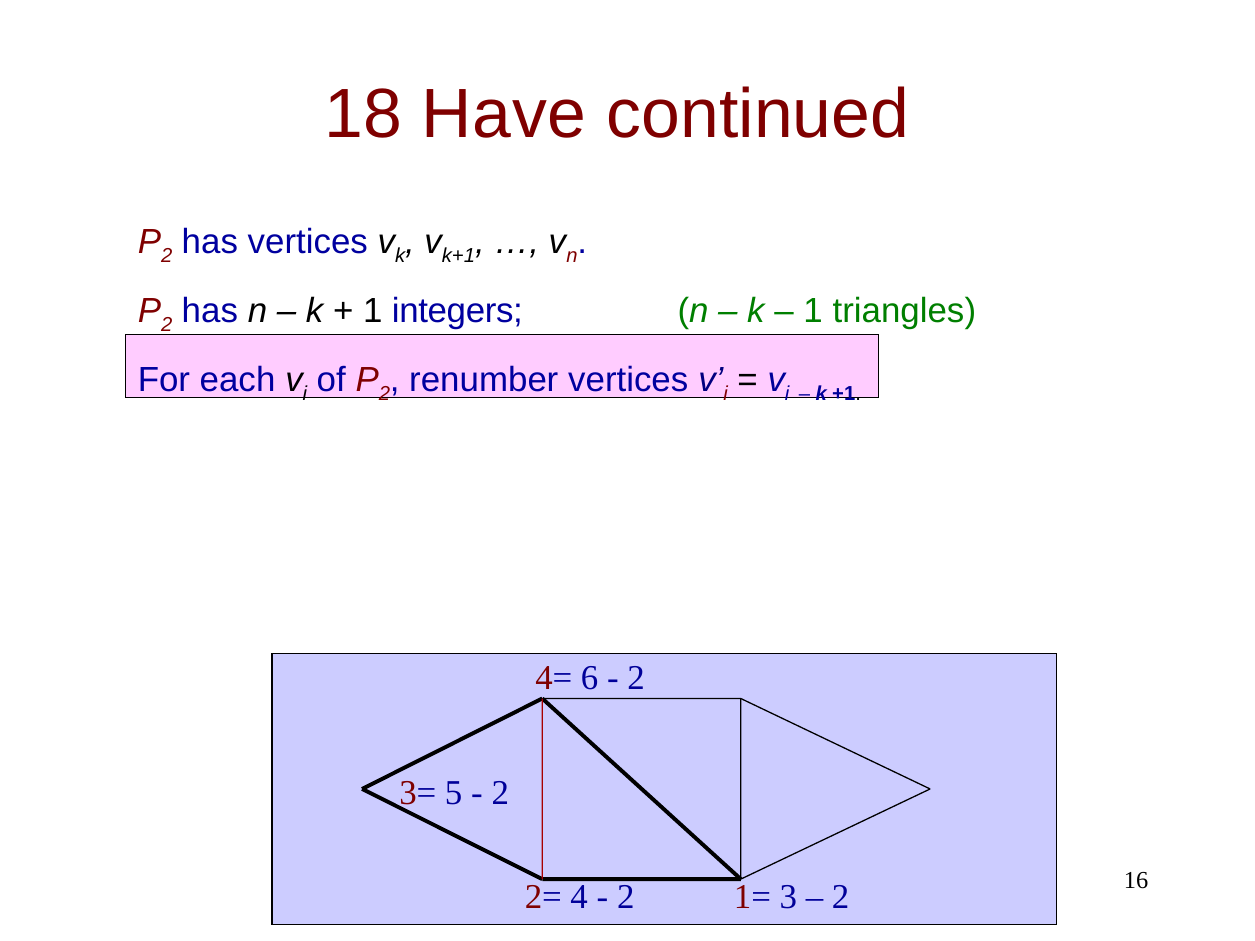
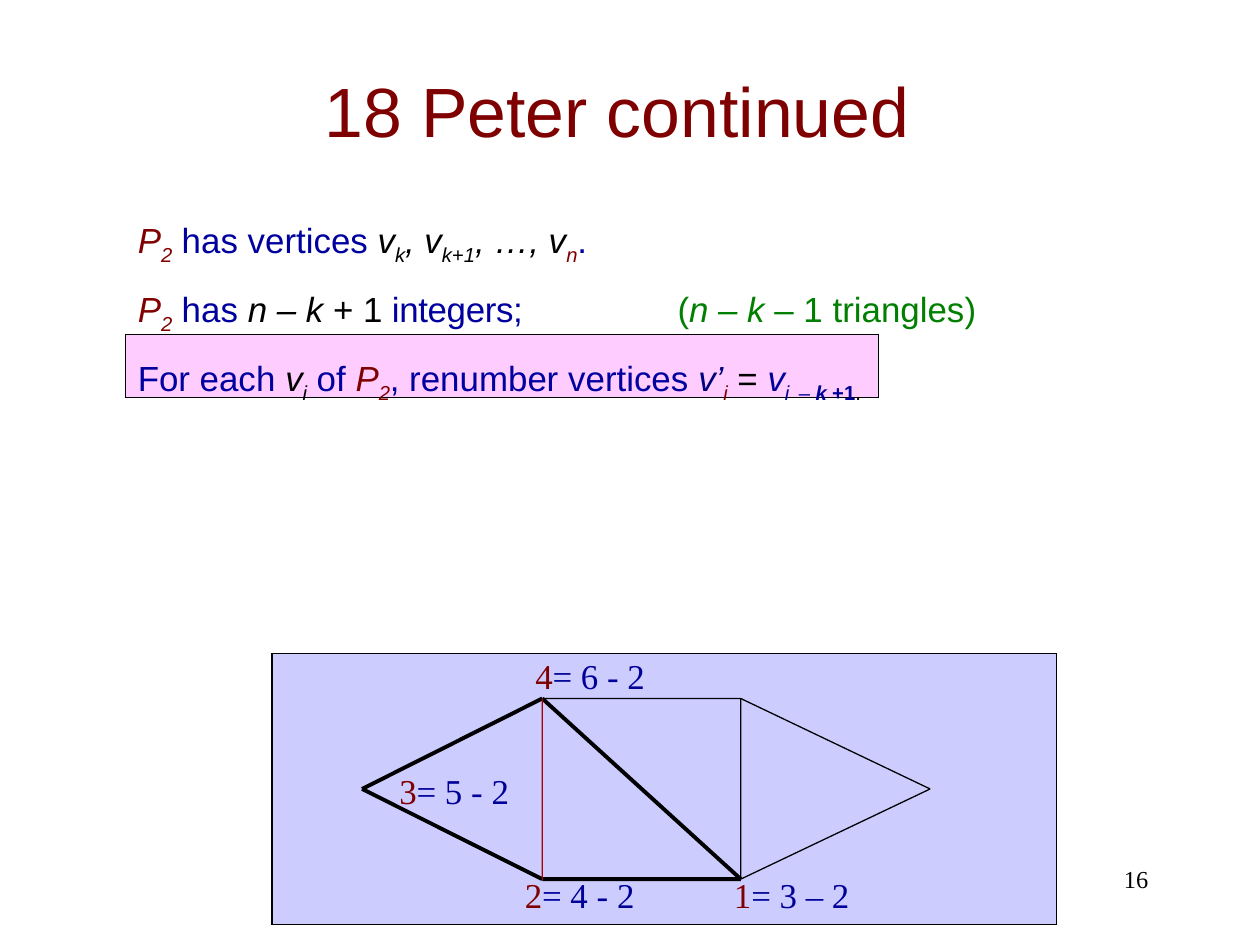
18 Have: Have -> Peter
